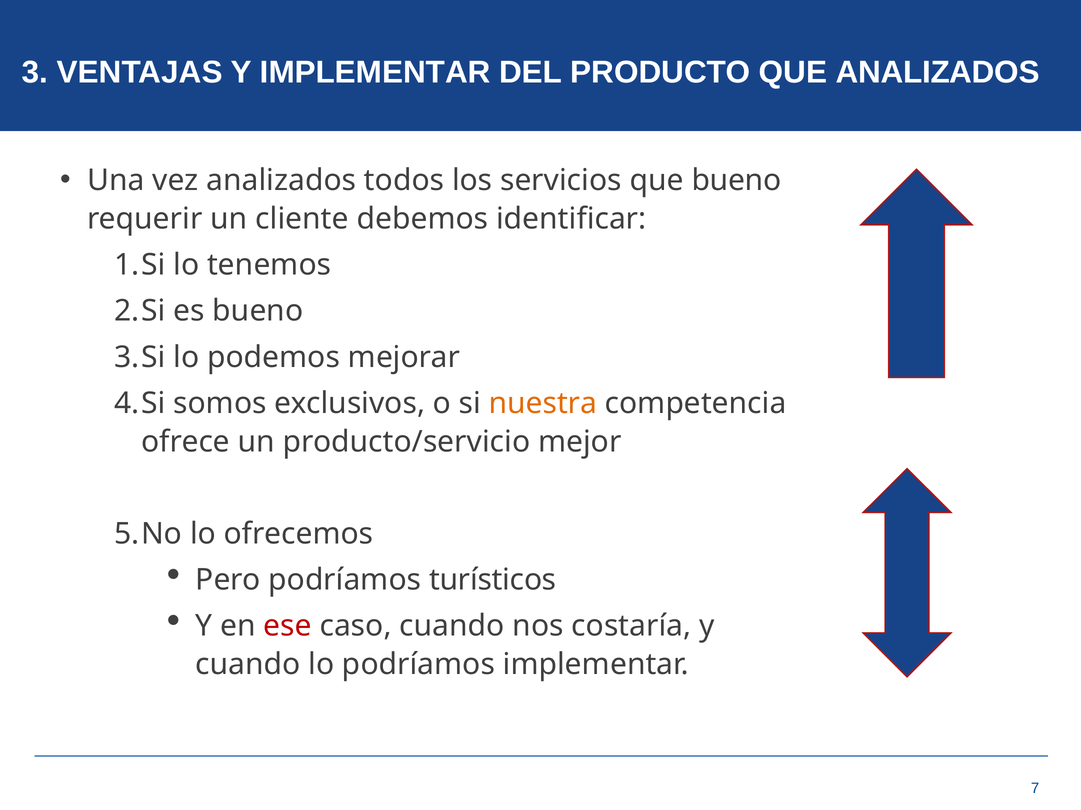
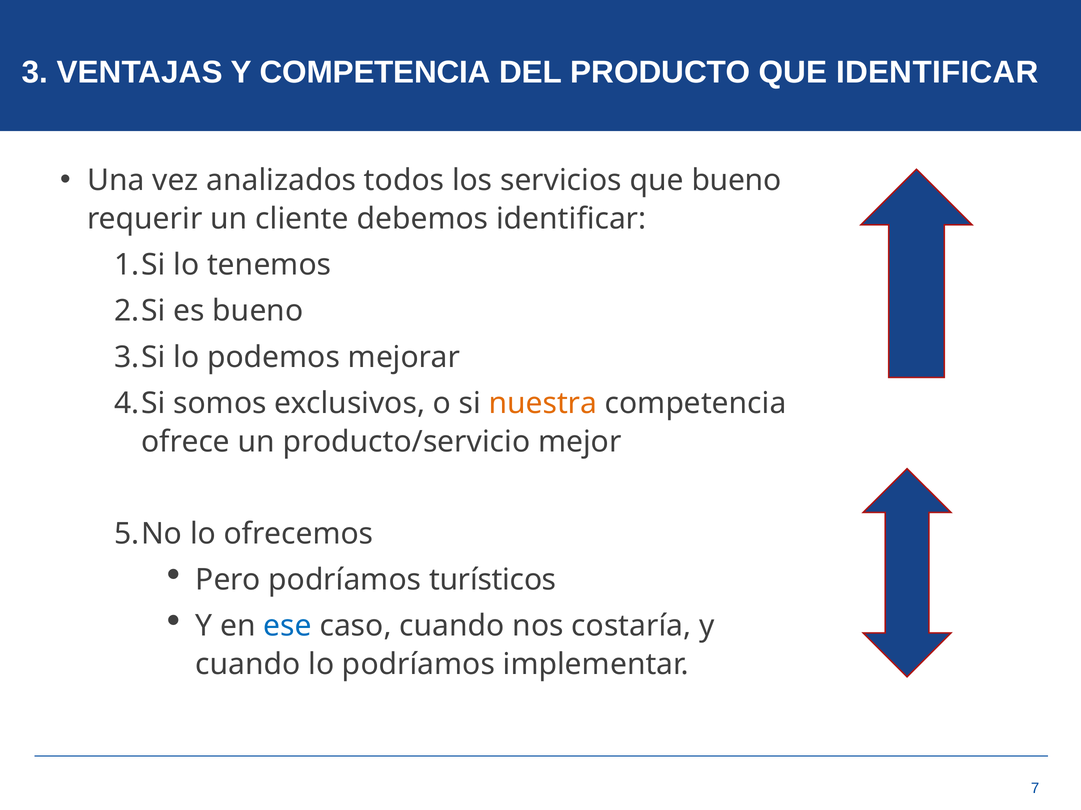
Y IMPLEMENTAR: IMPLEMENTAR -> COMPETENCIA
QUE ANALIZADOS: ANALIZADOS -> IDENTIFICAR
ese colour: red -> blue
